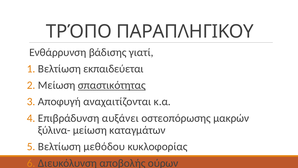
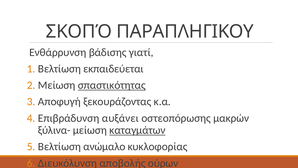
ΤΡΌΠΟ: ΤΡΌΠΟ -> ΣΚΟΠΌ
αναχαιτίζονται: αναχαιτίζονται -> ξεκουράζοντας
καταγμάτων underline: none -> present
μεθόδου: μεθόδου -> ανώμαλο
